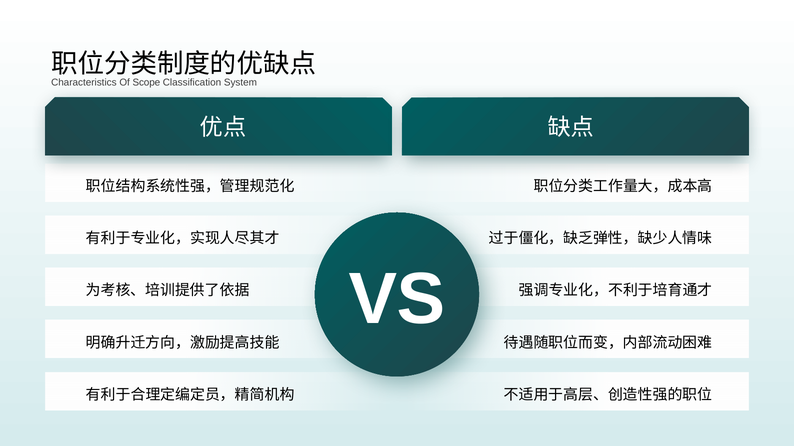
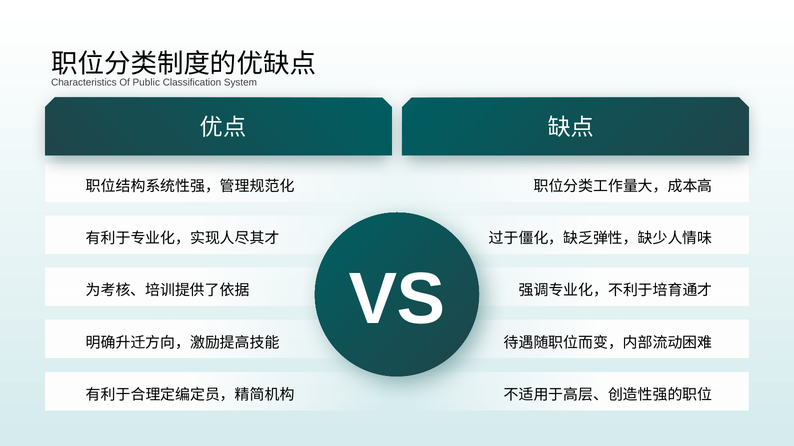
Scope: Scope -> Public
